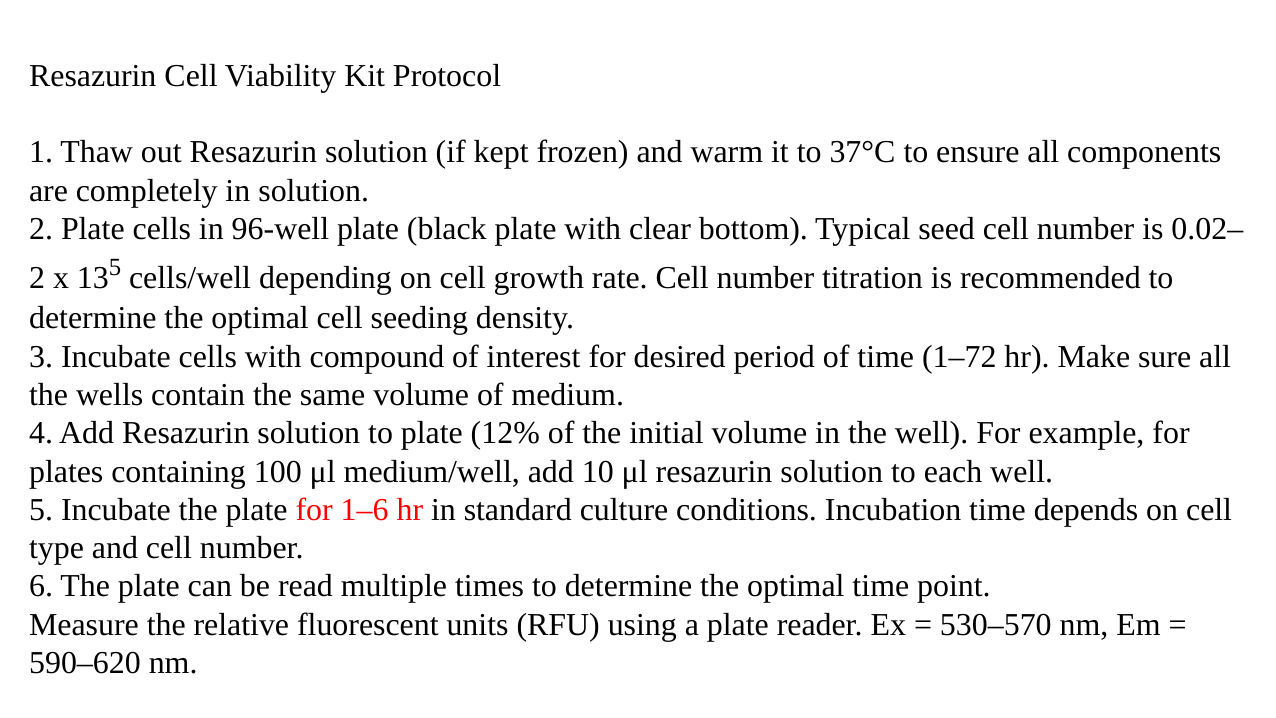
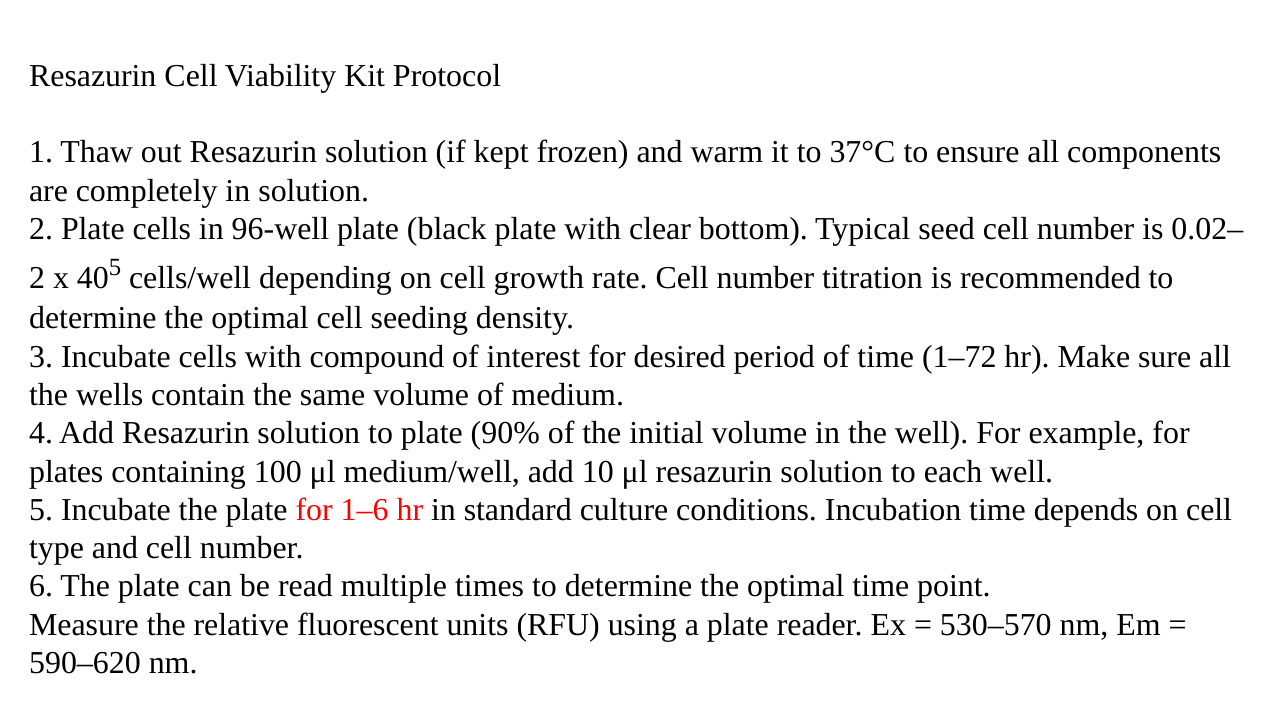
13: 13 -> 40
12%: 12% -> 90%
